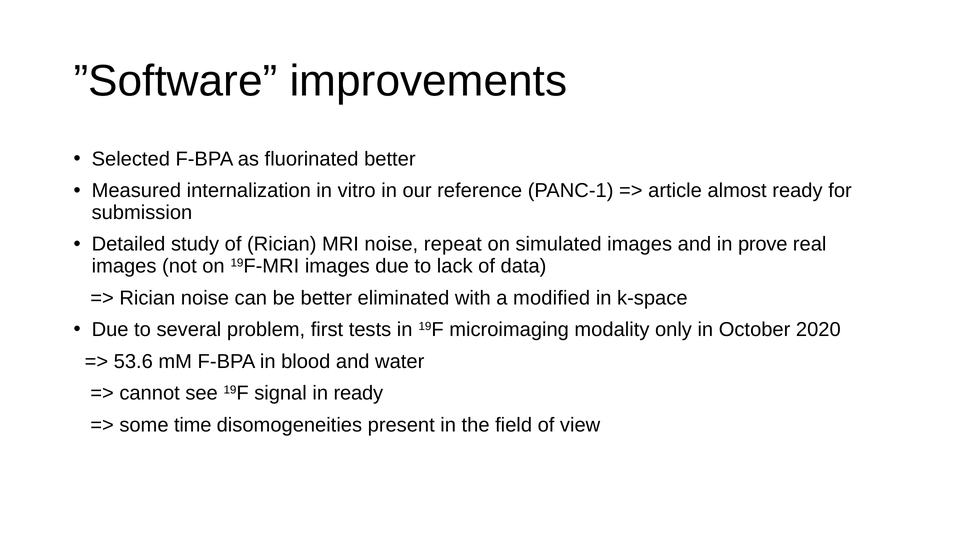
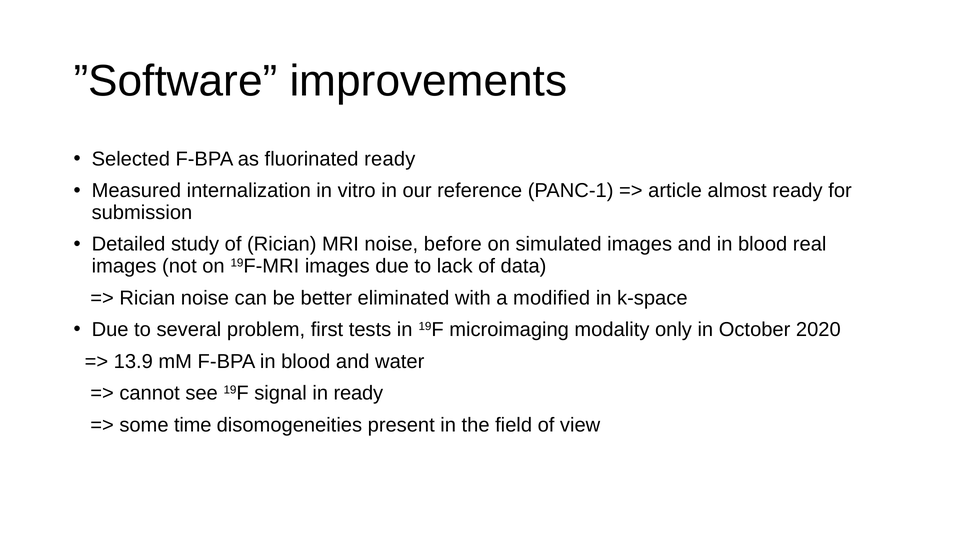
fluorinated better: better -> ready
repeat: repeat -> before
and in prove: prove -> blood
53.6: 53.6 -> 13.9
